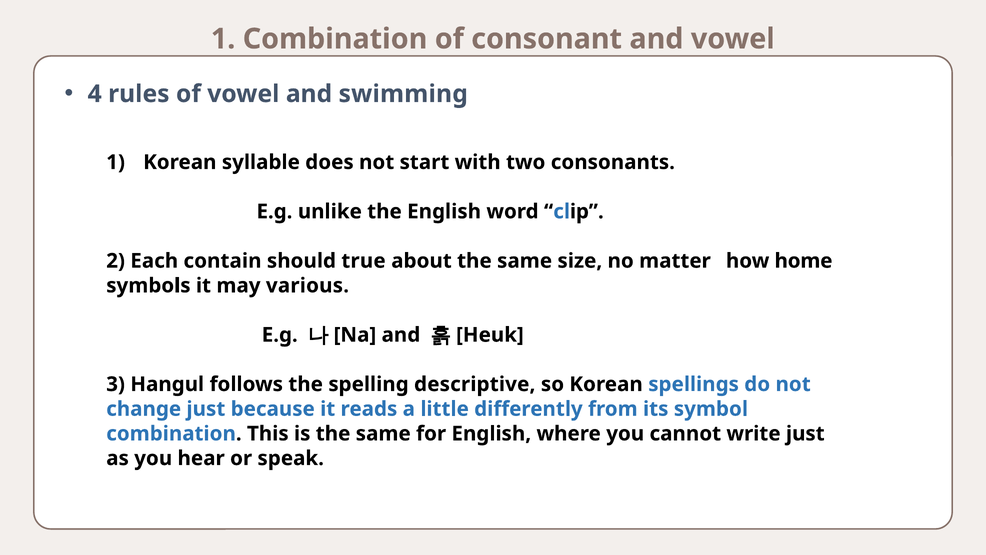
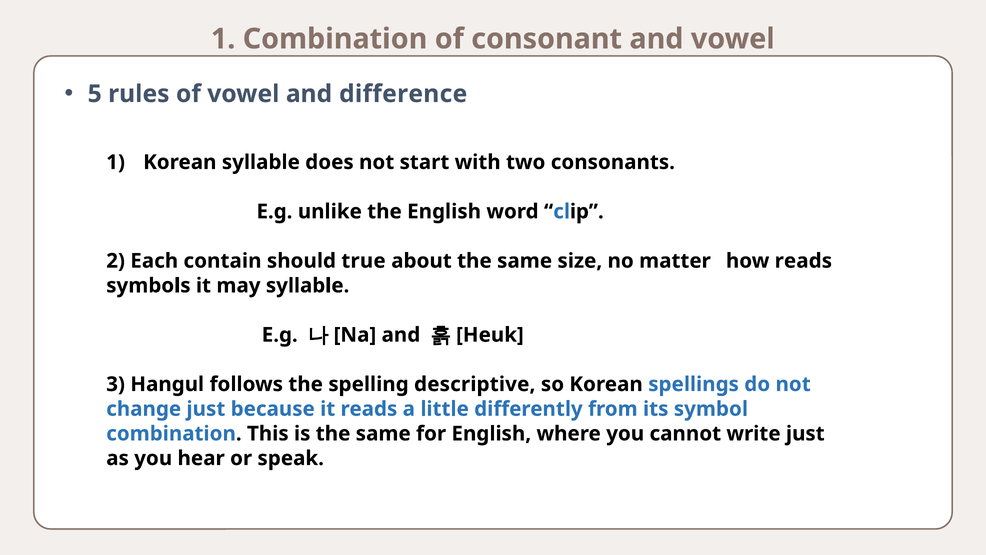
4: 4 -> 5
swimming: swimming -> difference
how home: home -> reads
may various: various -> syllable
